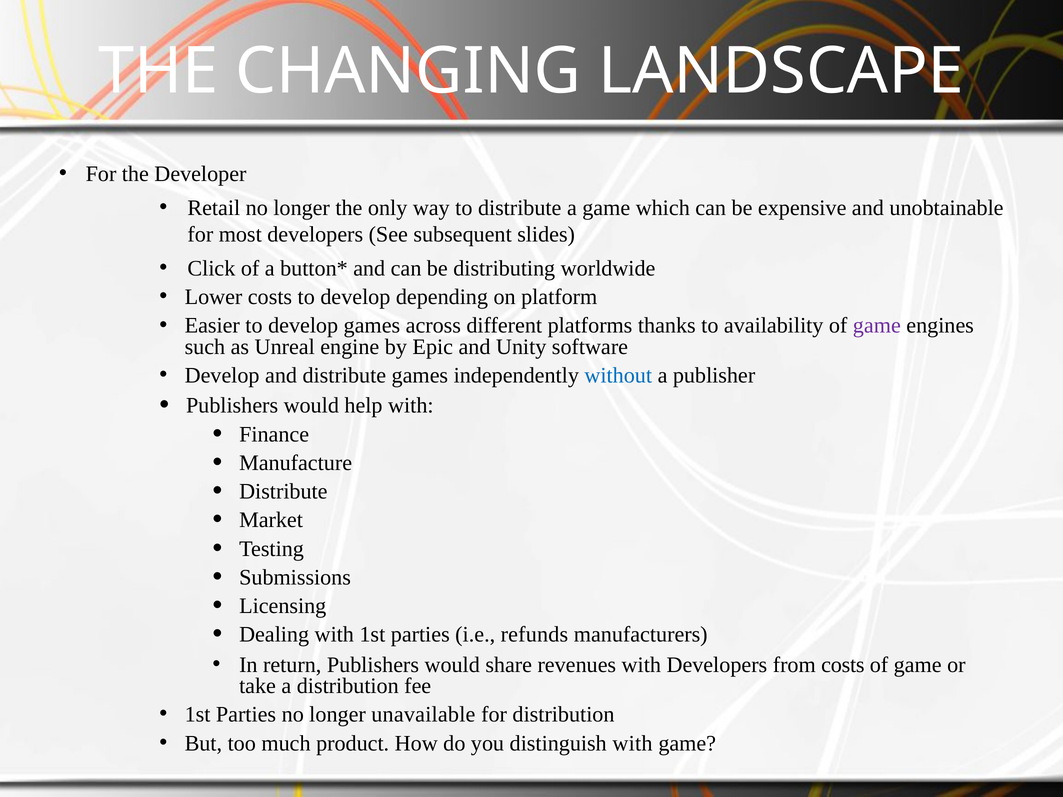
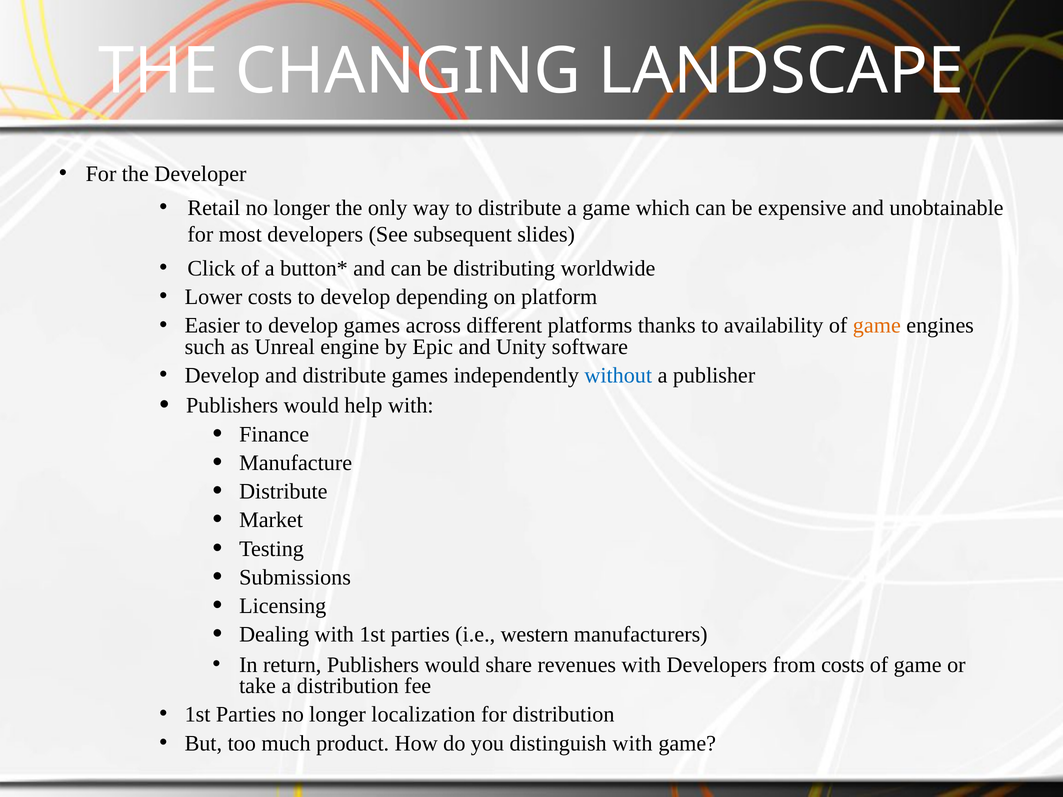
game at (877, 326) colour: purple -> orange
refunds: refunds -> western
unavailable: unavailable -> localization
